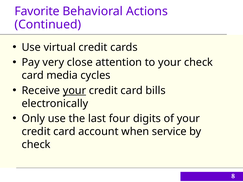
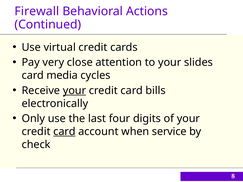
Favorite: Favorite -> Firewall
your check: check -> slides
card at (64, 132) underline: none -> present
